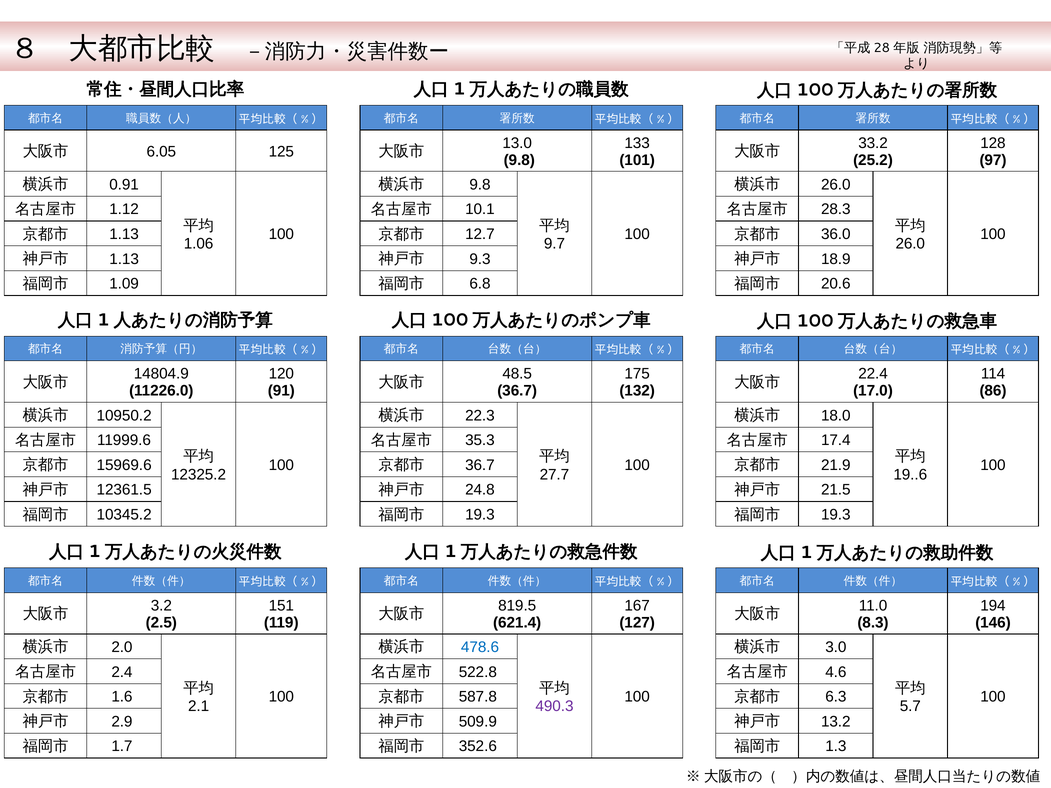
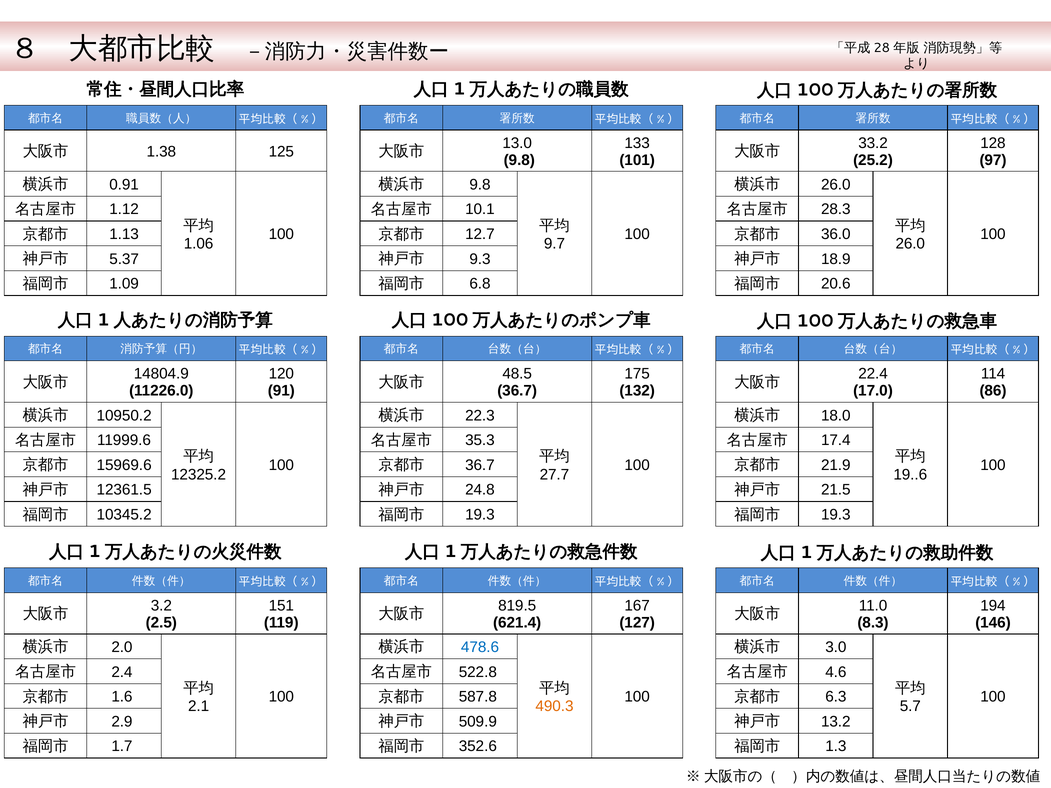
6.05: 6.05 -> 1.38
1.13 at (124, 259): 1.13 -> 5.37
490.3 colour: purple -> orange
